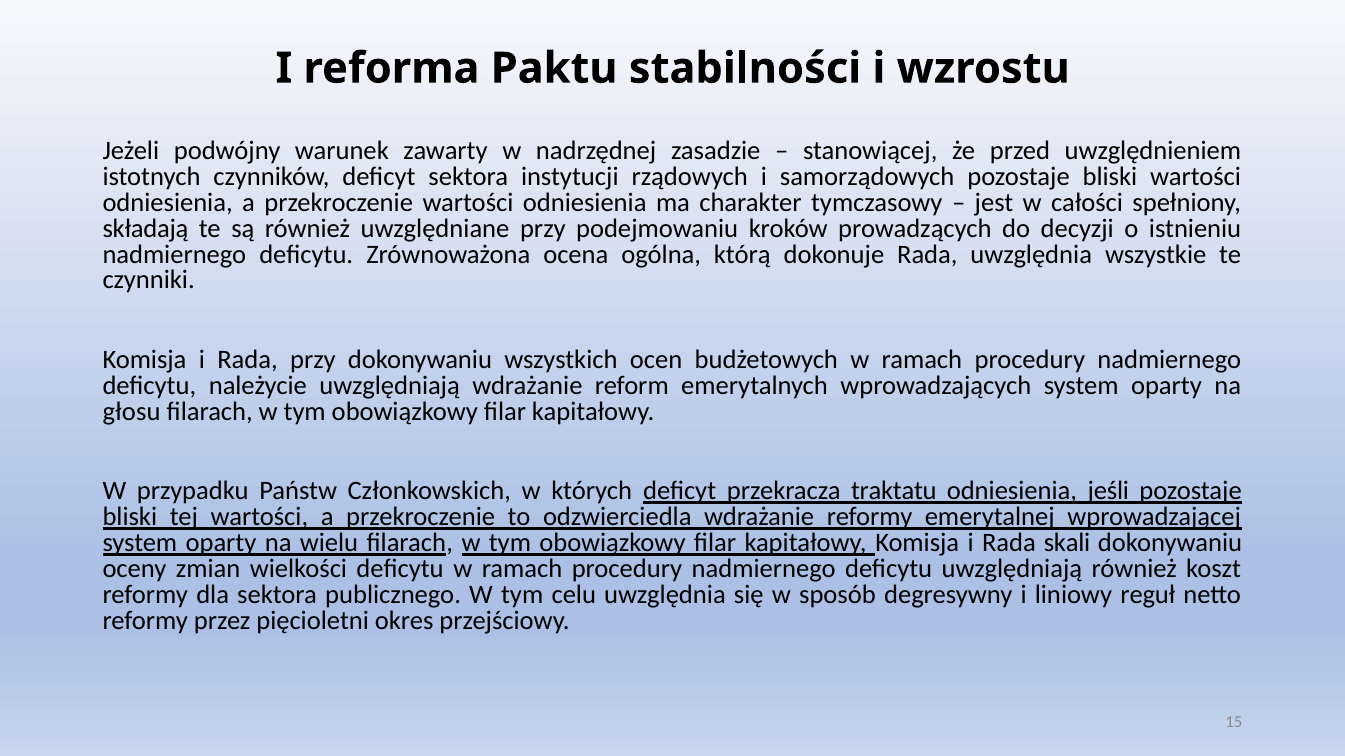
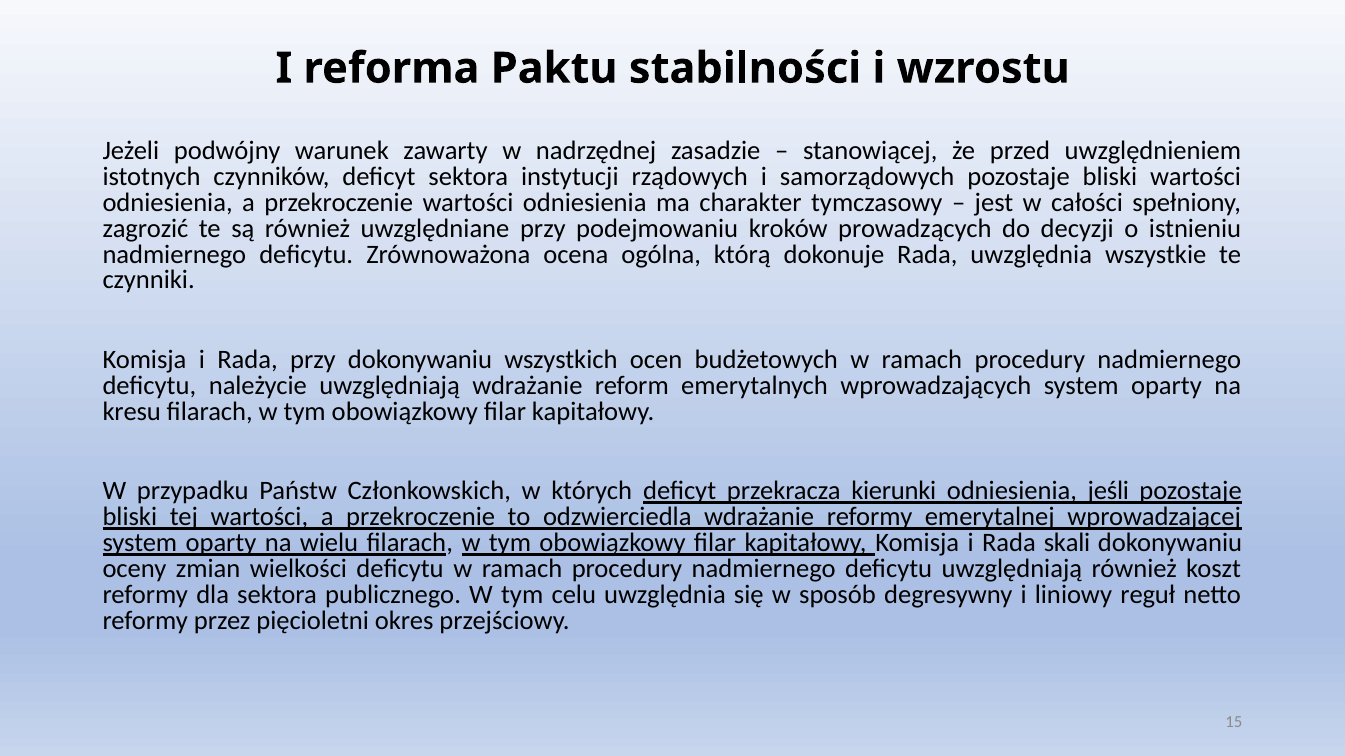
składają: składają -> zagrozić
głosu: głosu -> kresu
traktatu: traktatu -> kierunki
